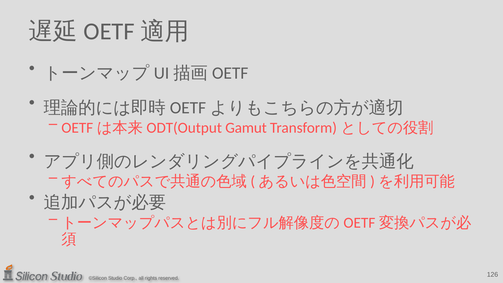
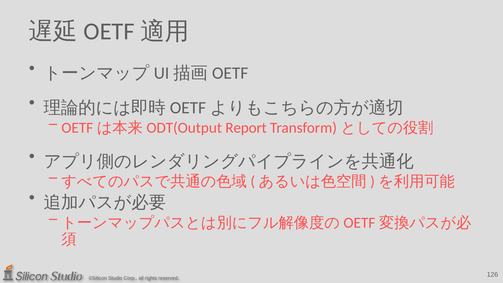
Gamut: Gamut -> Report
